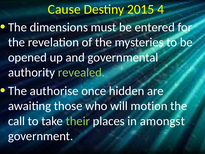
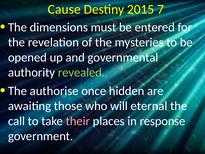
4: 4 -> 7
motion: motion -> eternal
their colour: light green -> pink
amongst: amongst -> response
